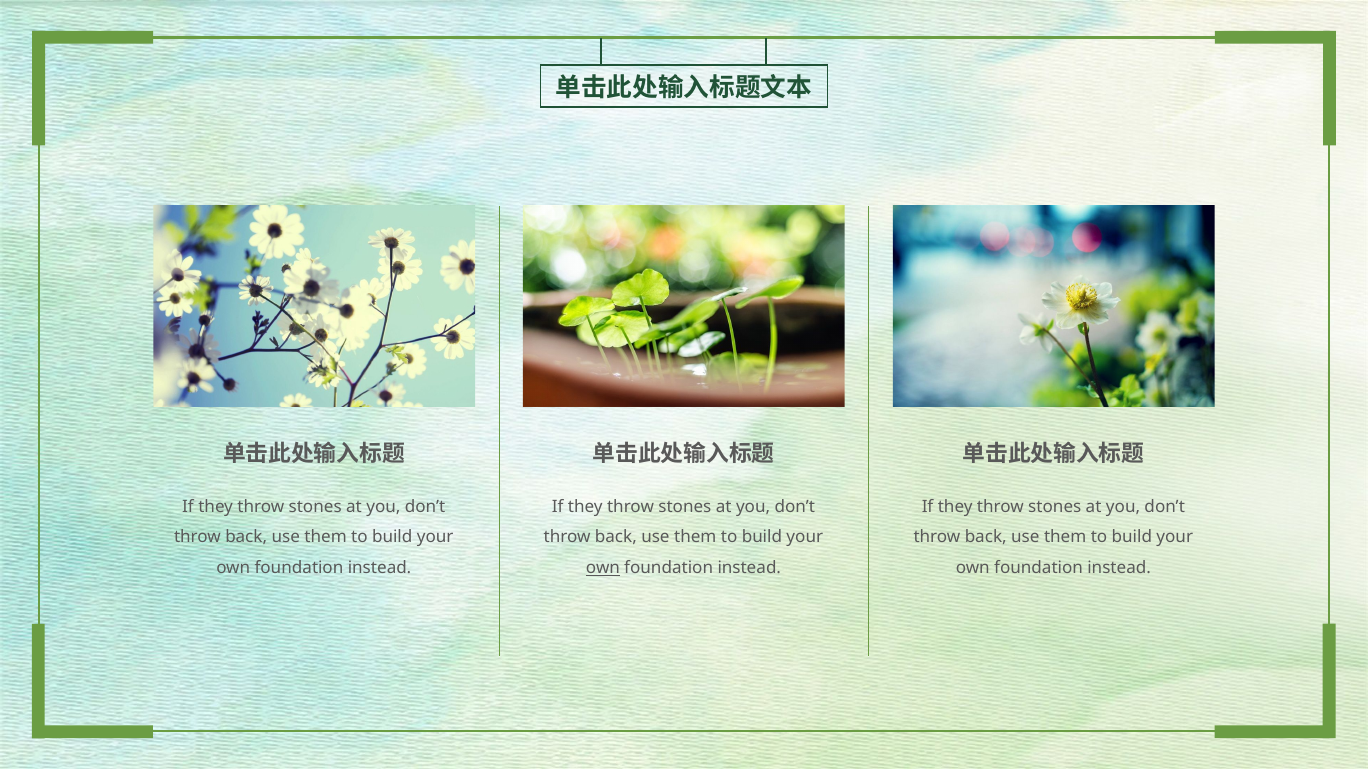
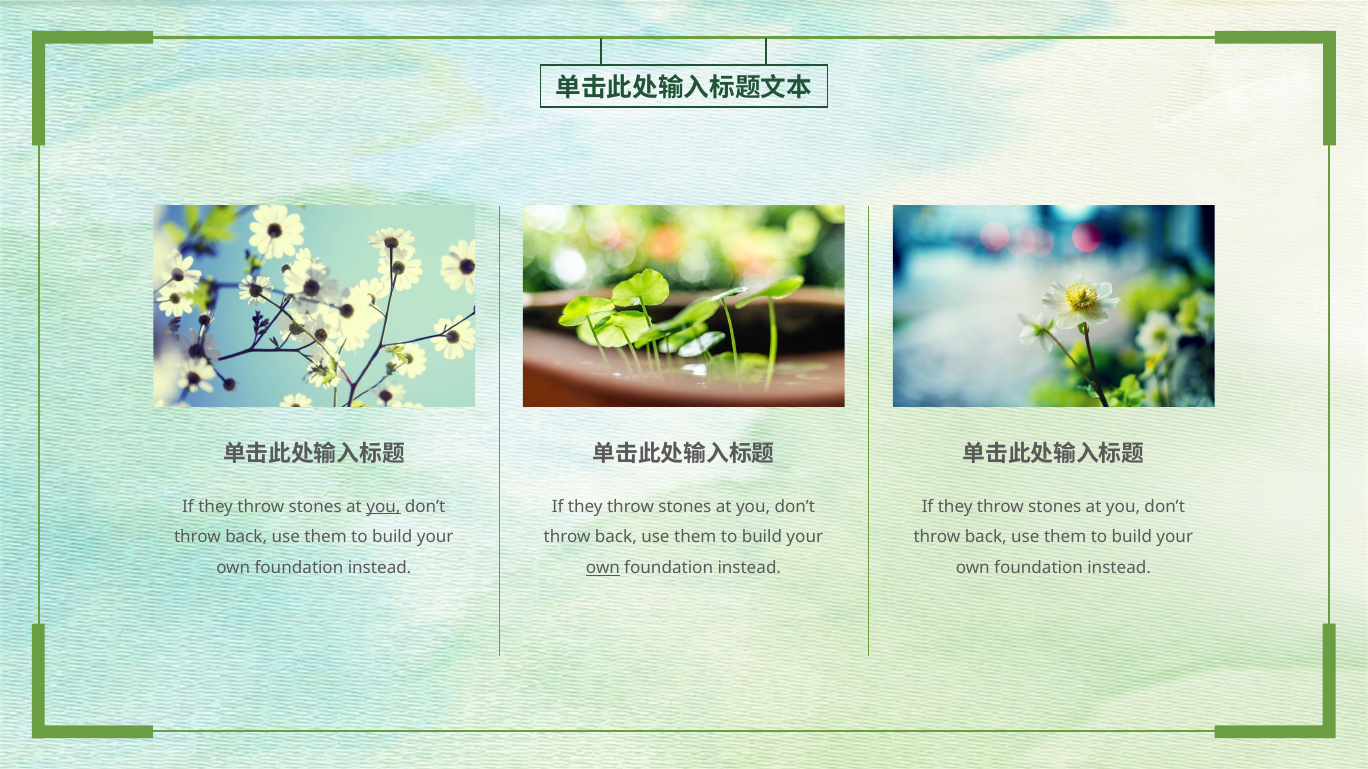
you at (383, 507) underline: none -> present
